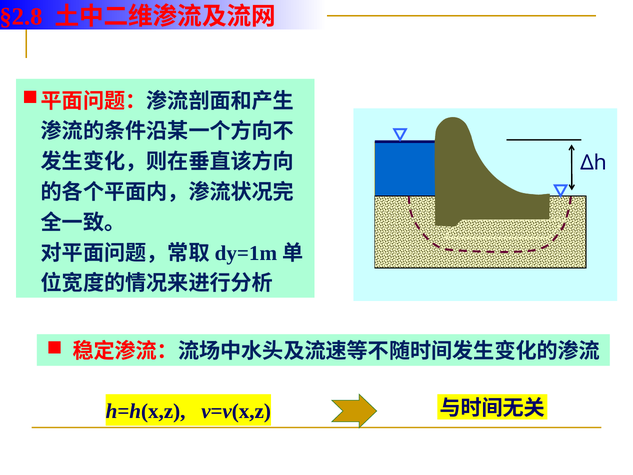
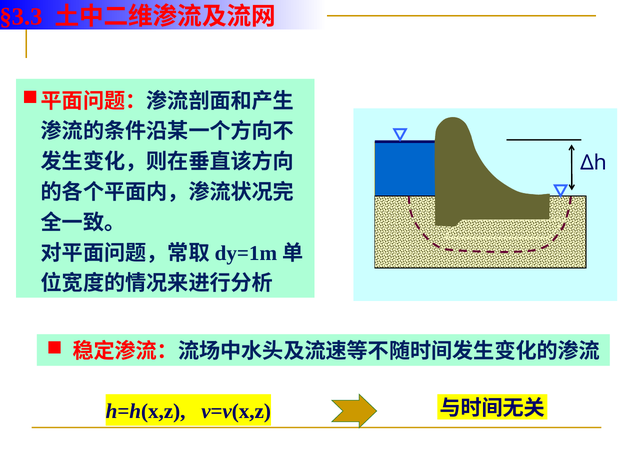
§2.8: §2.8 -> §3.3
